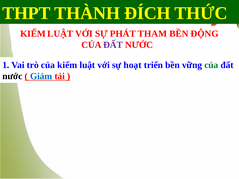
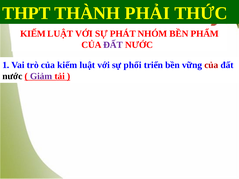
ĐÍCH: ĐÍCH -> PHẢI
THAM: THAM -> NHÓM
ĐỘNG: ĐỘNG -> PHẨM
hoạt: hoạt -> phối
của at (211, 65) colour: green -> red
Giảm colour: blue -> purple
